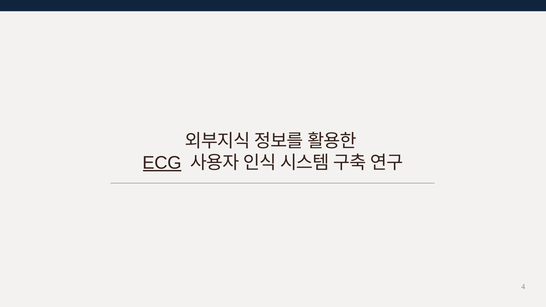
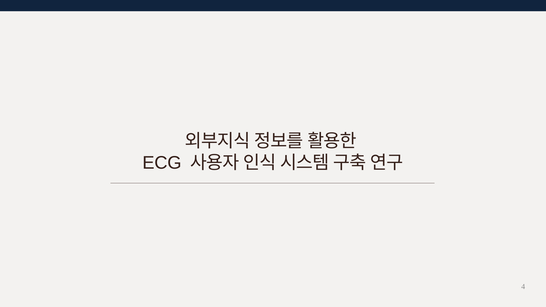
ECG underline: present -> none
